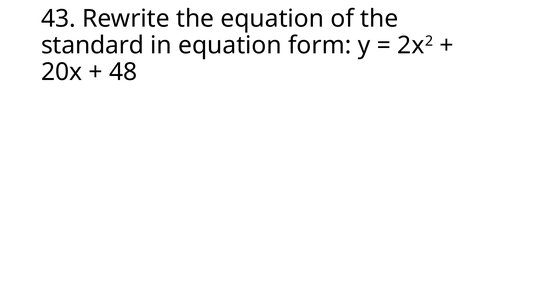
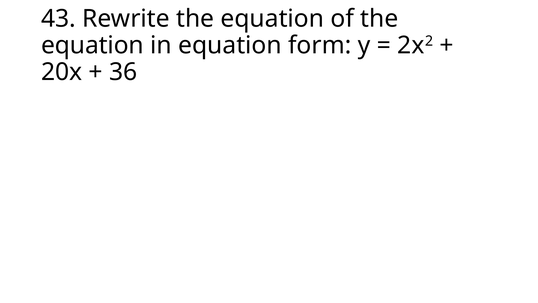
standard at (92, 45): standard -> equation
48: 48 -> 36
